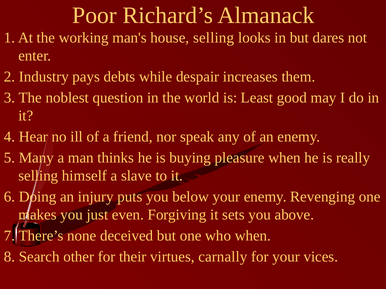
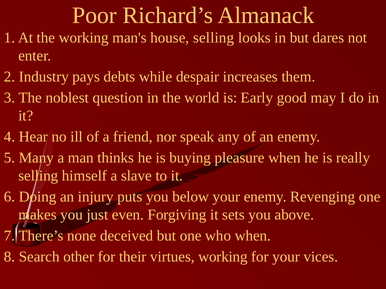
Least: Least -> Early
virtues carnally: carnally -> working
